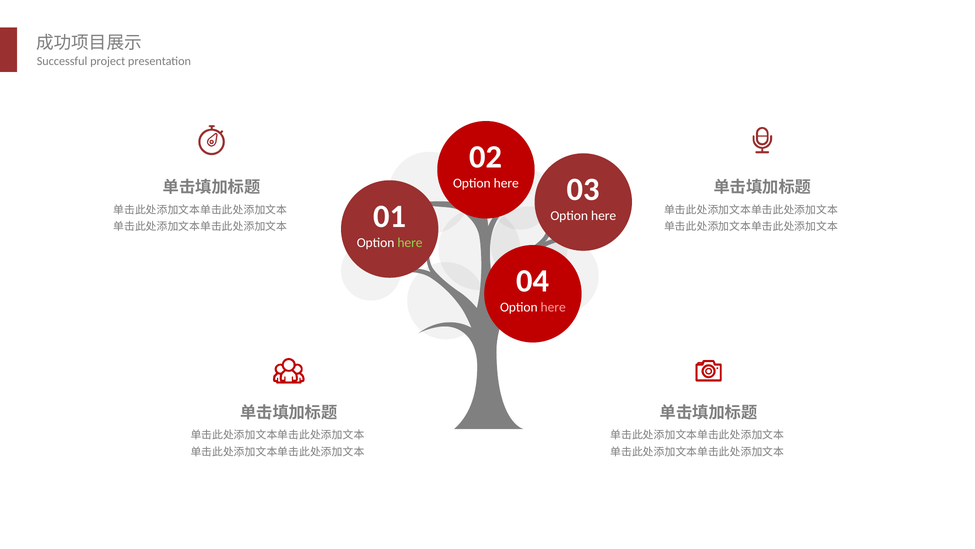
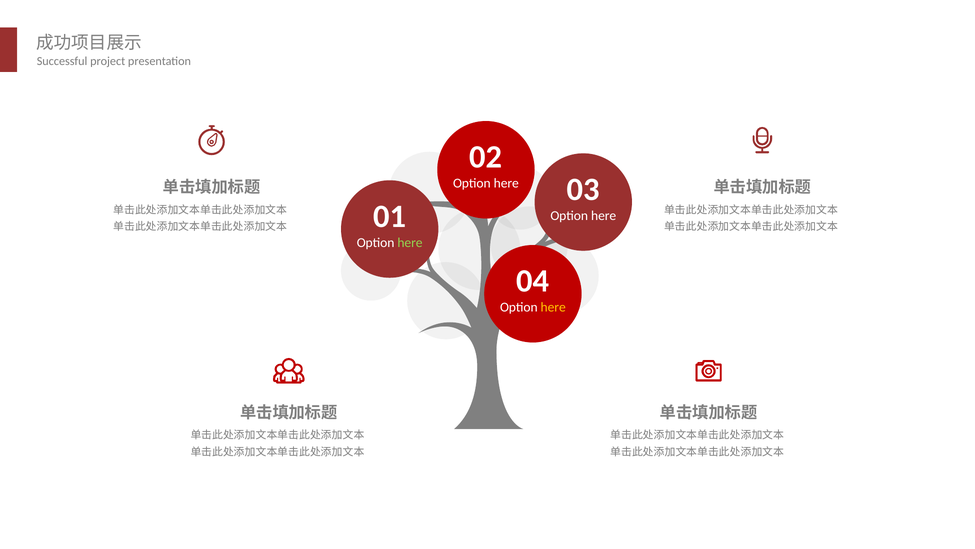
here at (553, 307) colour: pink -> yellow
